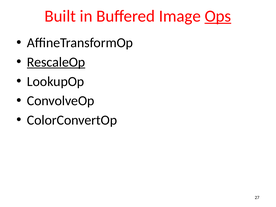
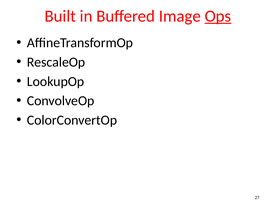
RescaleOp underline: present -> none
